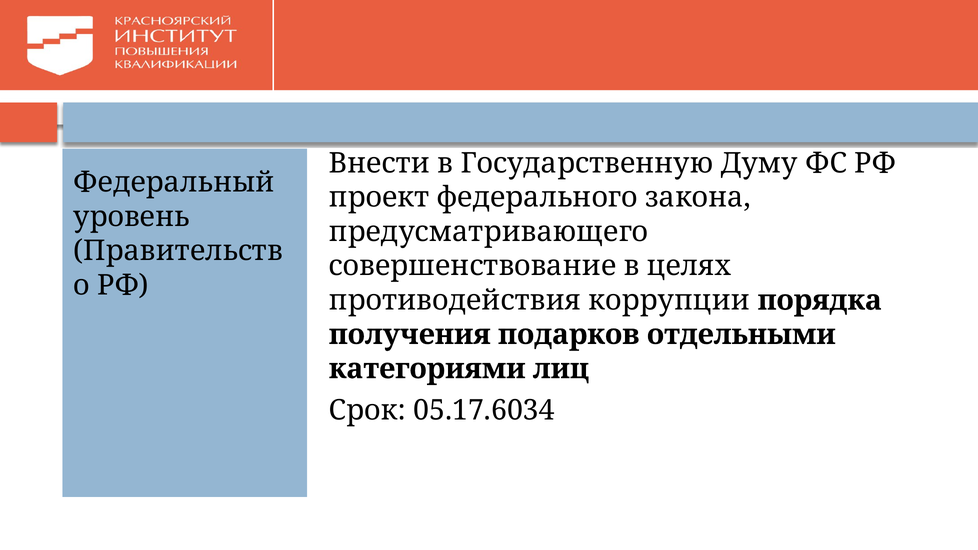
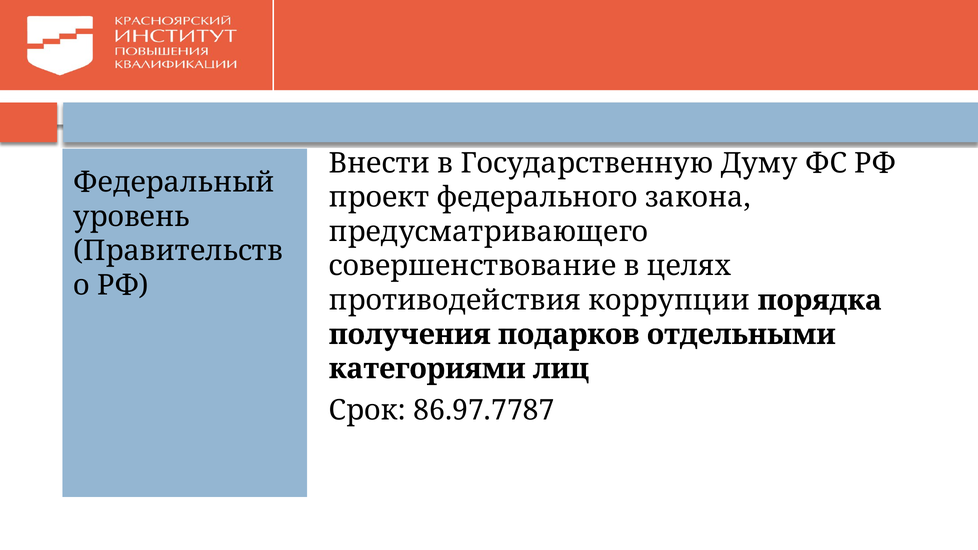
05.17.6034: 05.17.6034 -> 86.97.7787
